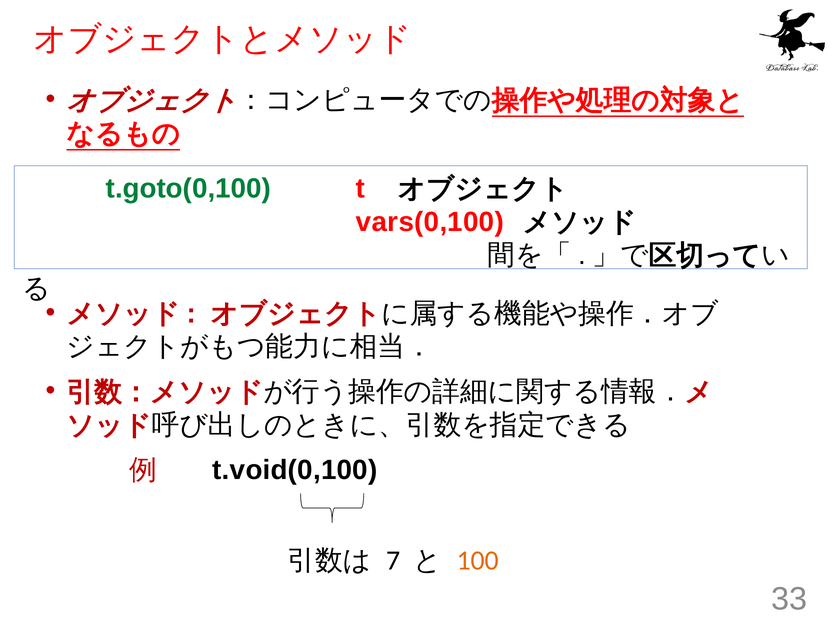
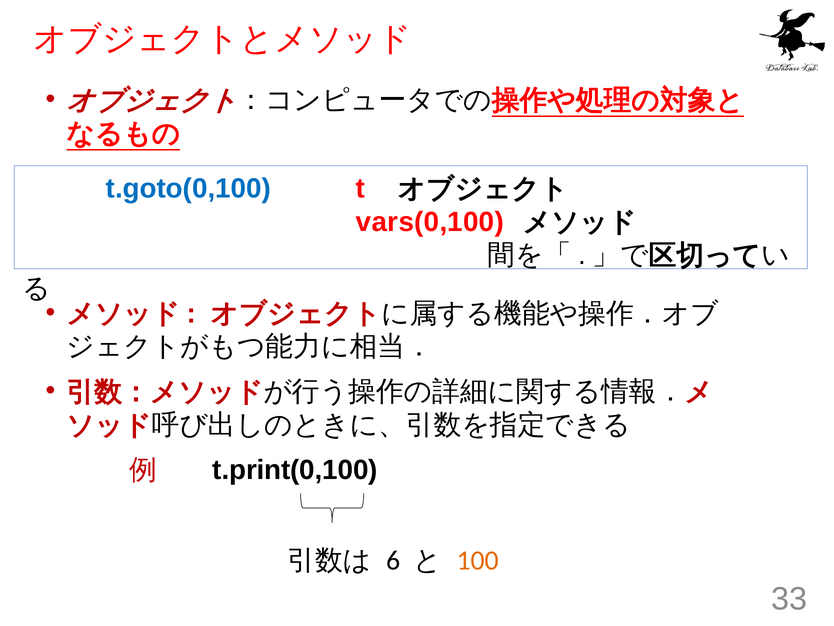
t.goto(0,100 colour: green -> blue
t.void(0,100: t.void(0,100 -> t.print(0,100
7: 7 -> 6
